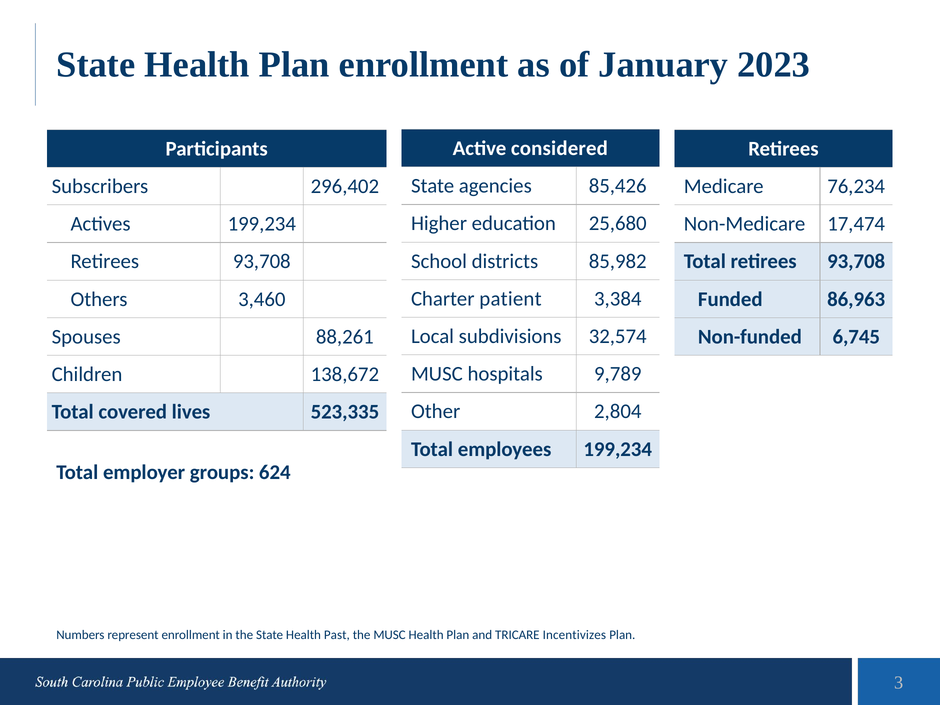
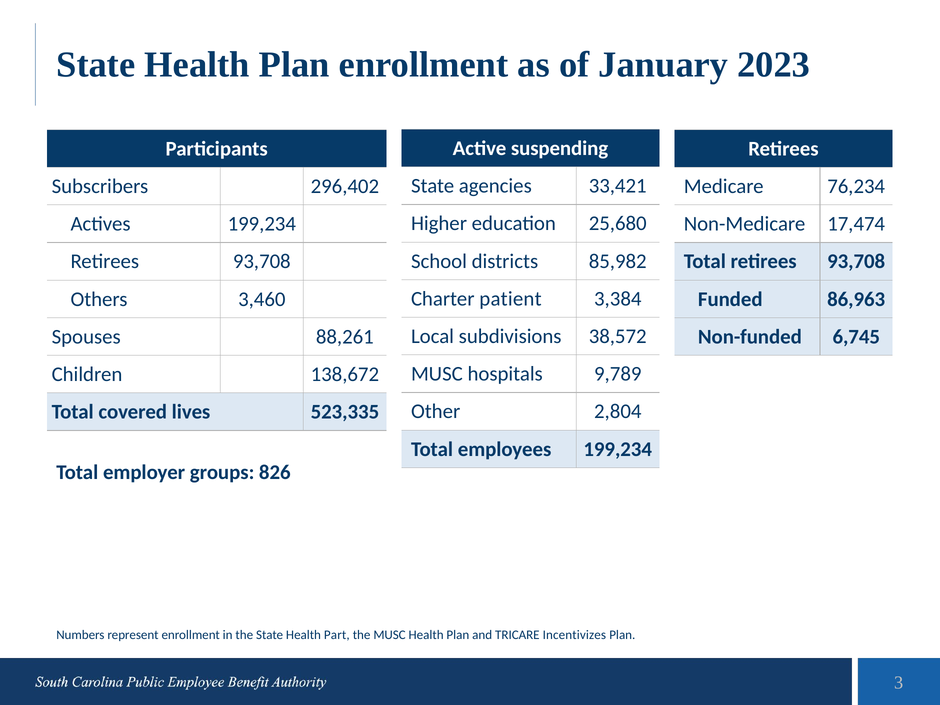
considered: considered -> suspending
85,426: 85,426 -> 33,421
32,574: 32,574 -> 38,572
624: 624 -> 826
Past: Past -> Part
